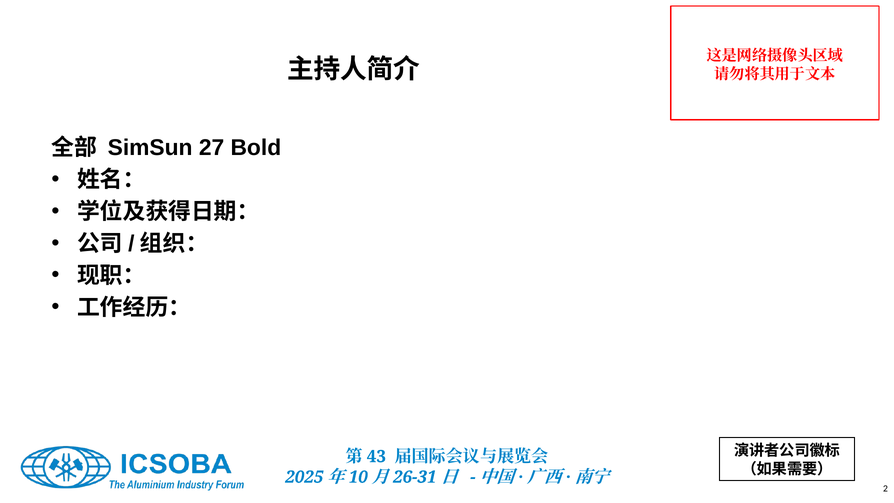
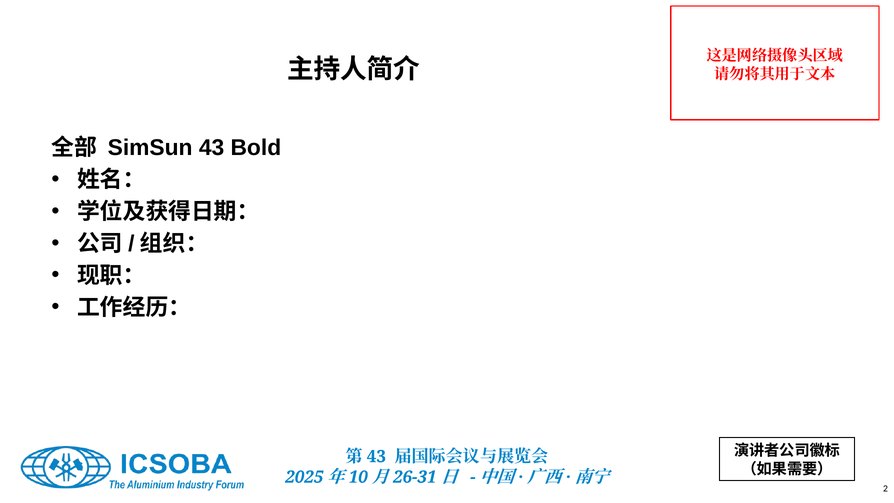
27: 27 -> 43
